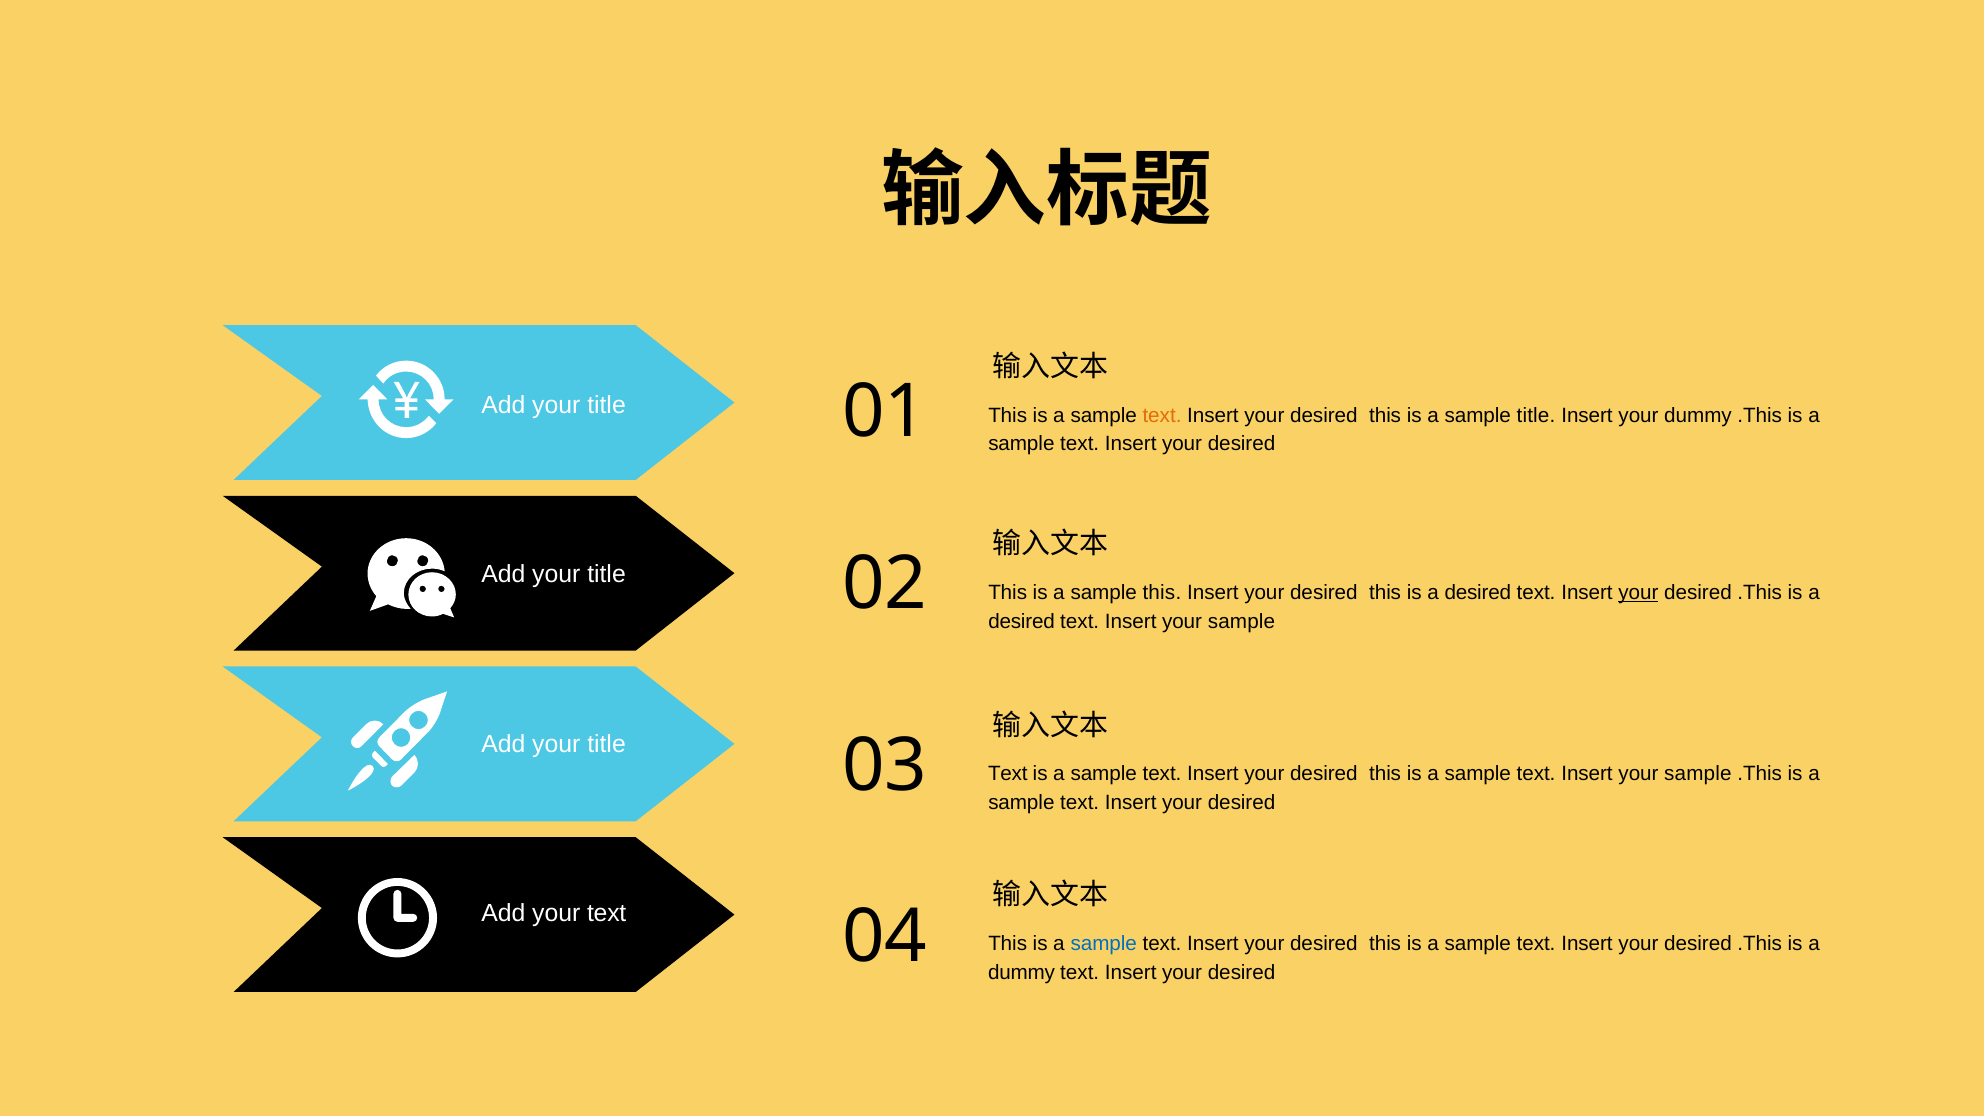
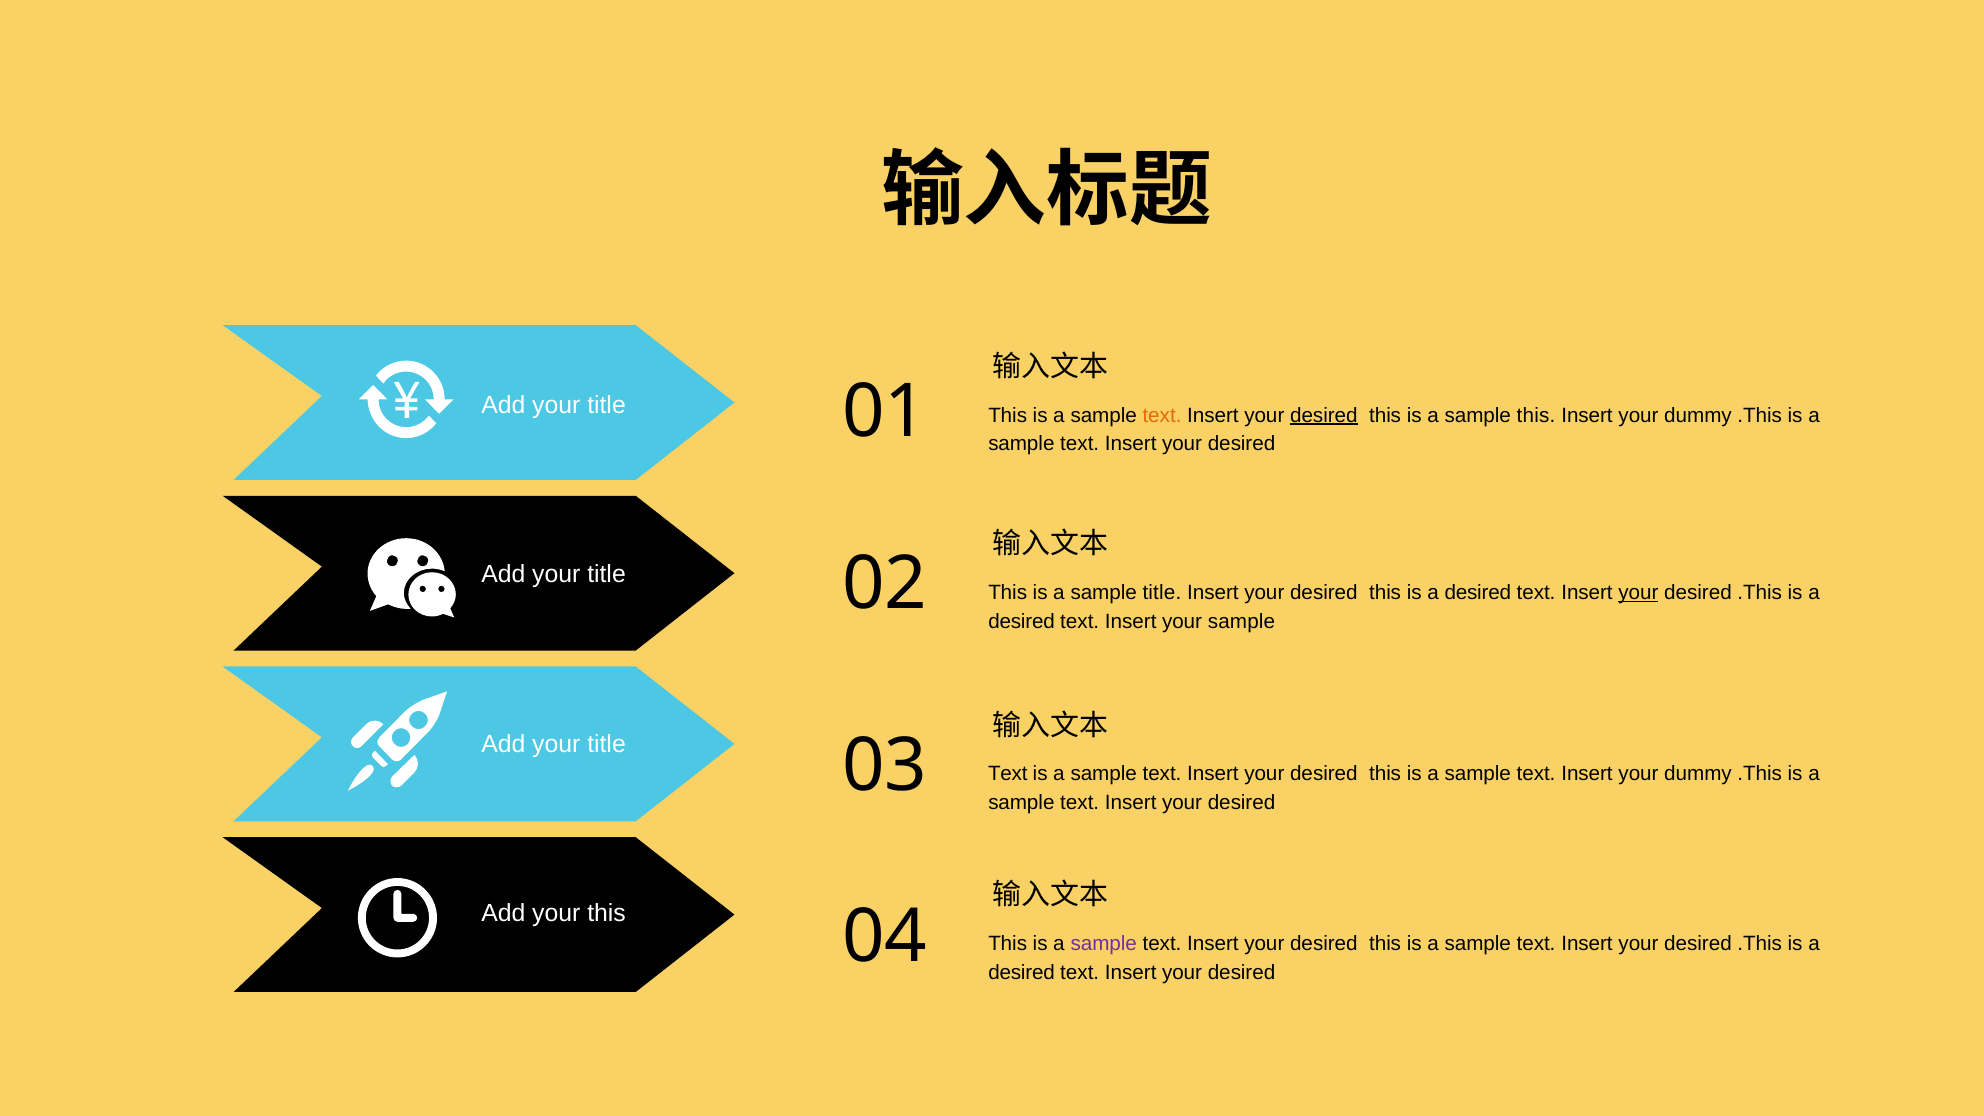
desired at (1324, 415) underline: none -> present
sample title: title -> this
sample this: this -> title
sample at (1698, 774): sample -> dummy
your text: text -> this
sample at (1104, 944) colour: blue -> purple
dummy at (1022, 973): dummy -> desired
